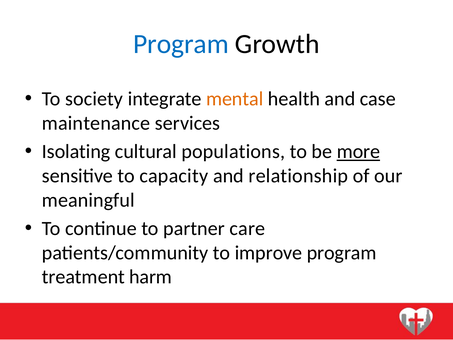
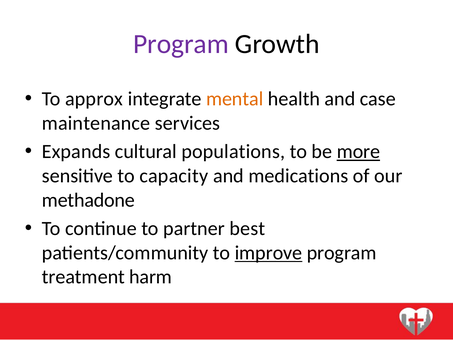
Program at (181, 44) colour: blue -> purple
society: society -> approx
Isolating: Isolating -> Expands
relationship: relationship -> medications
meaningful: meaningful -> methadone
care: care -> best
improve underline: none -> present
